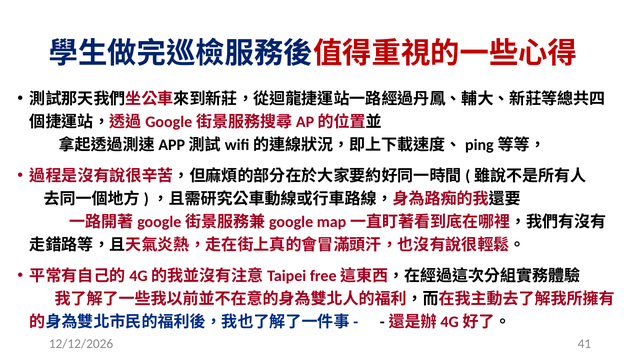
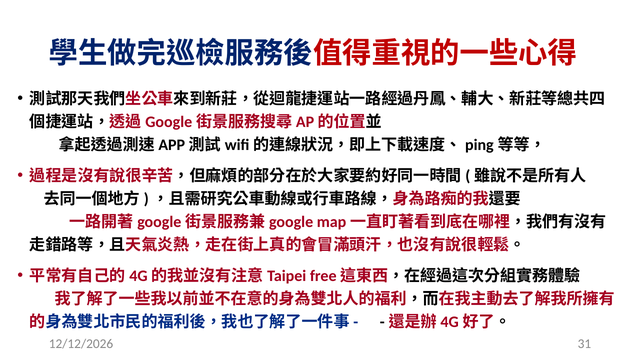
41: 41 -> 31
